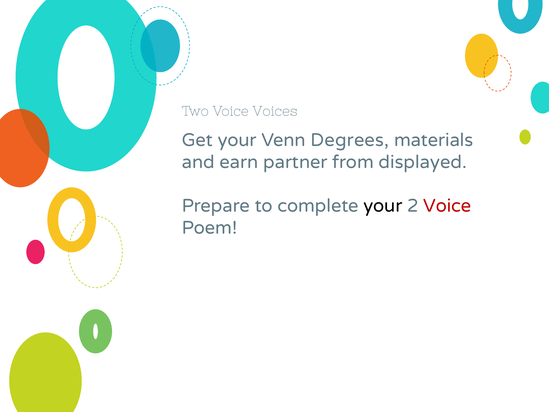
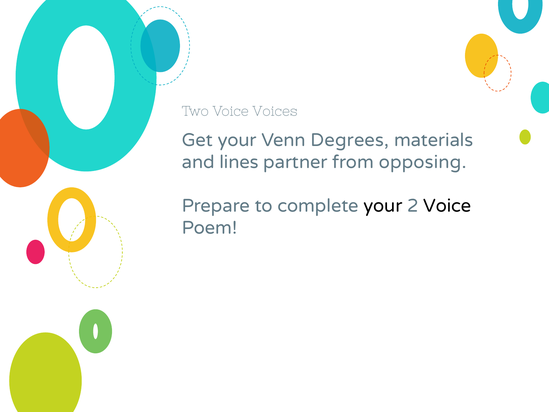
earn: earn -> lines
displayed: displayed -> opposing
Voice at (447, 206) colour: red -> black
